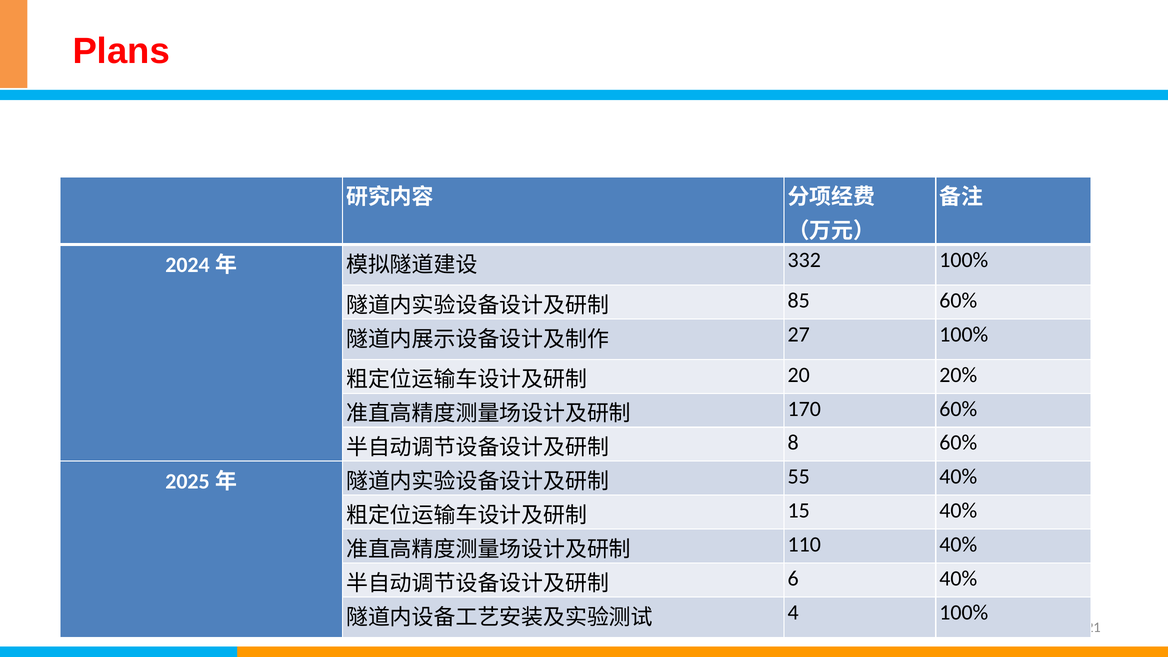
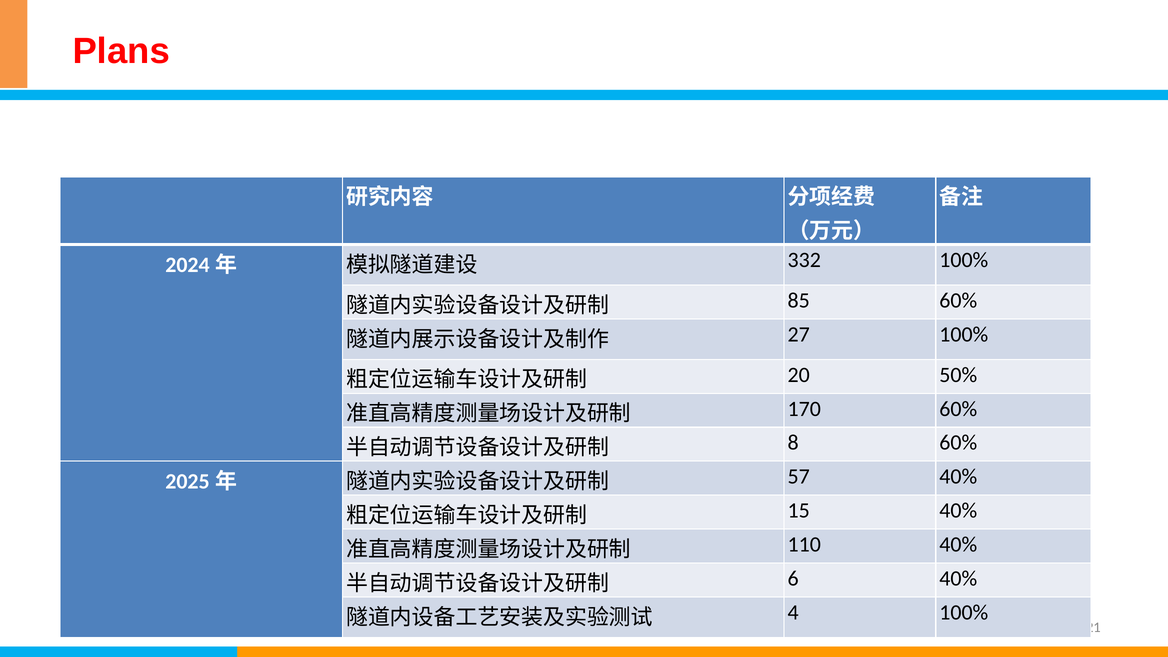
20%: 20% -> 50%
55: 55 -> 57
